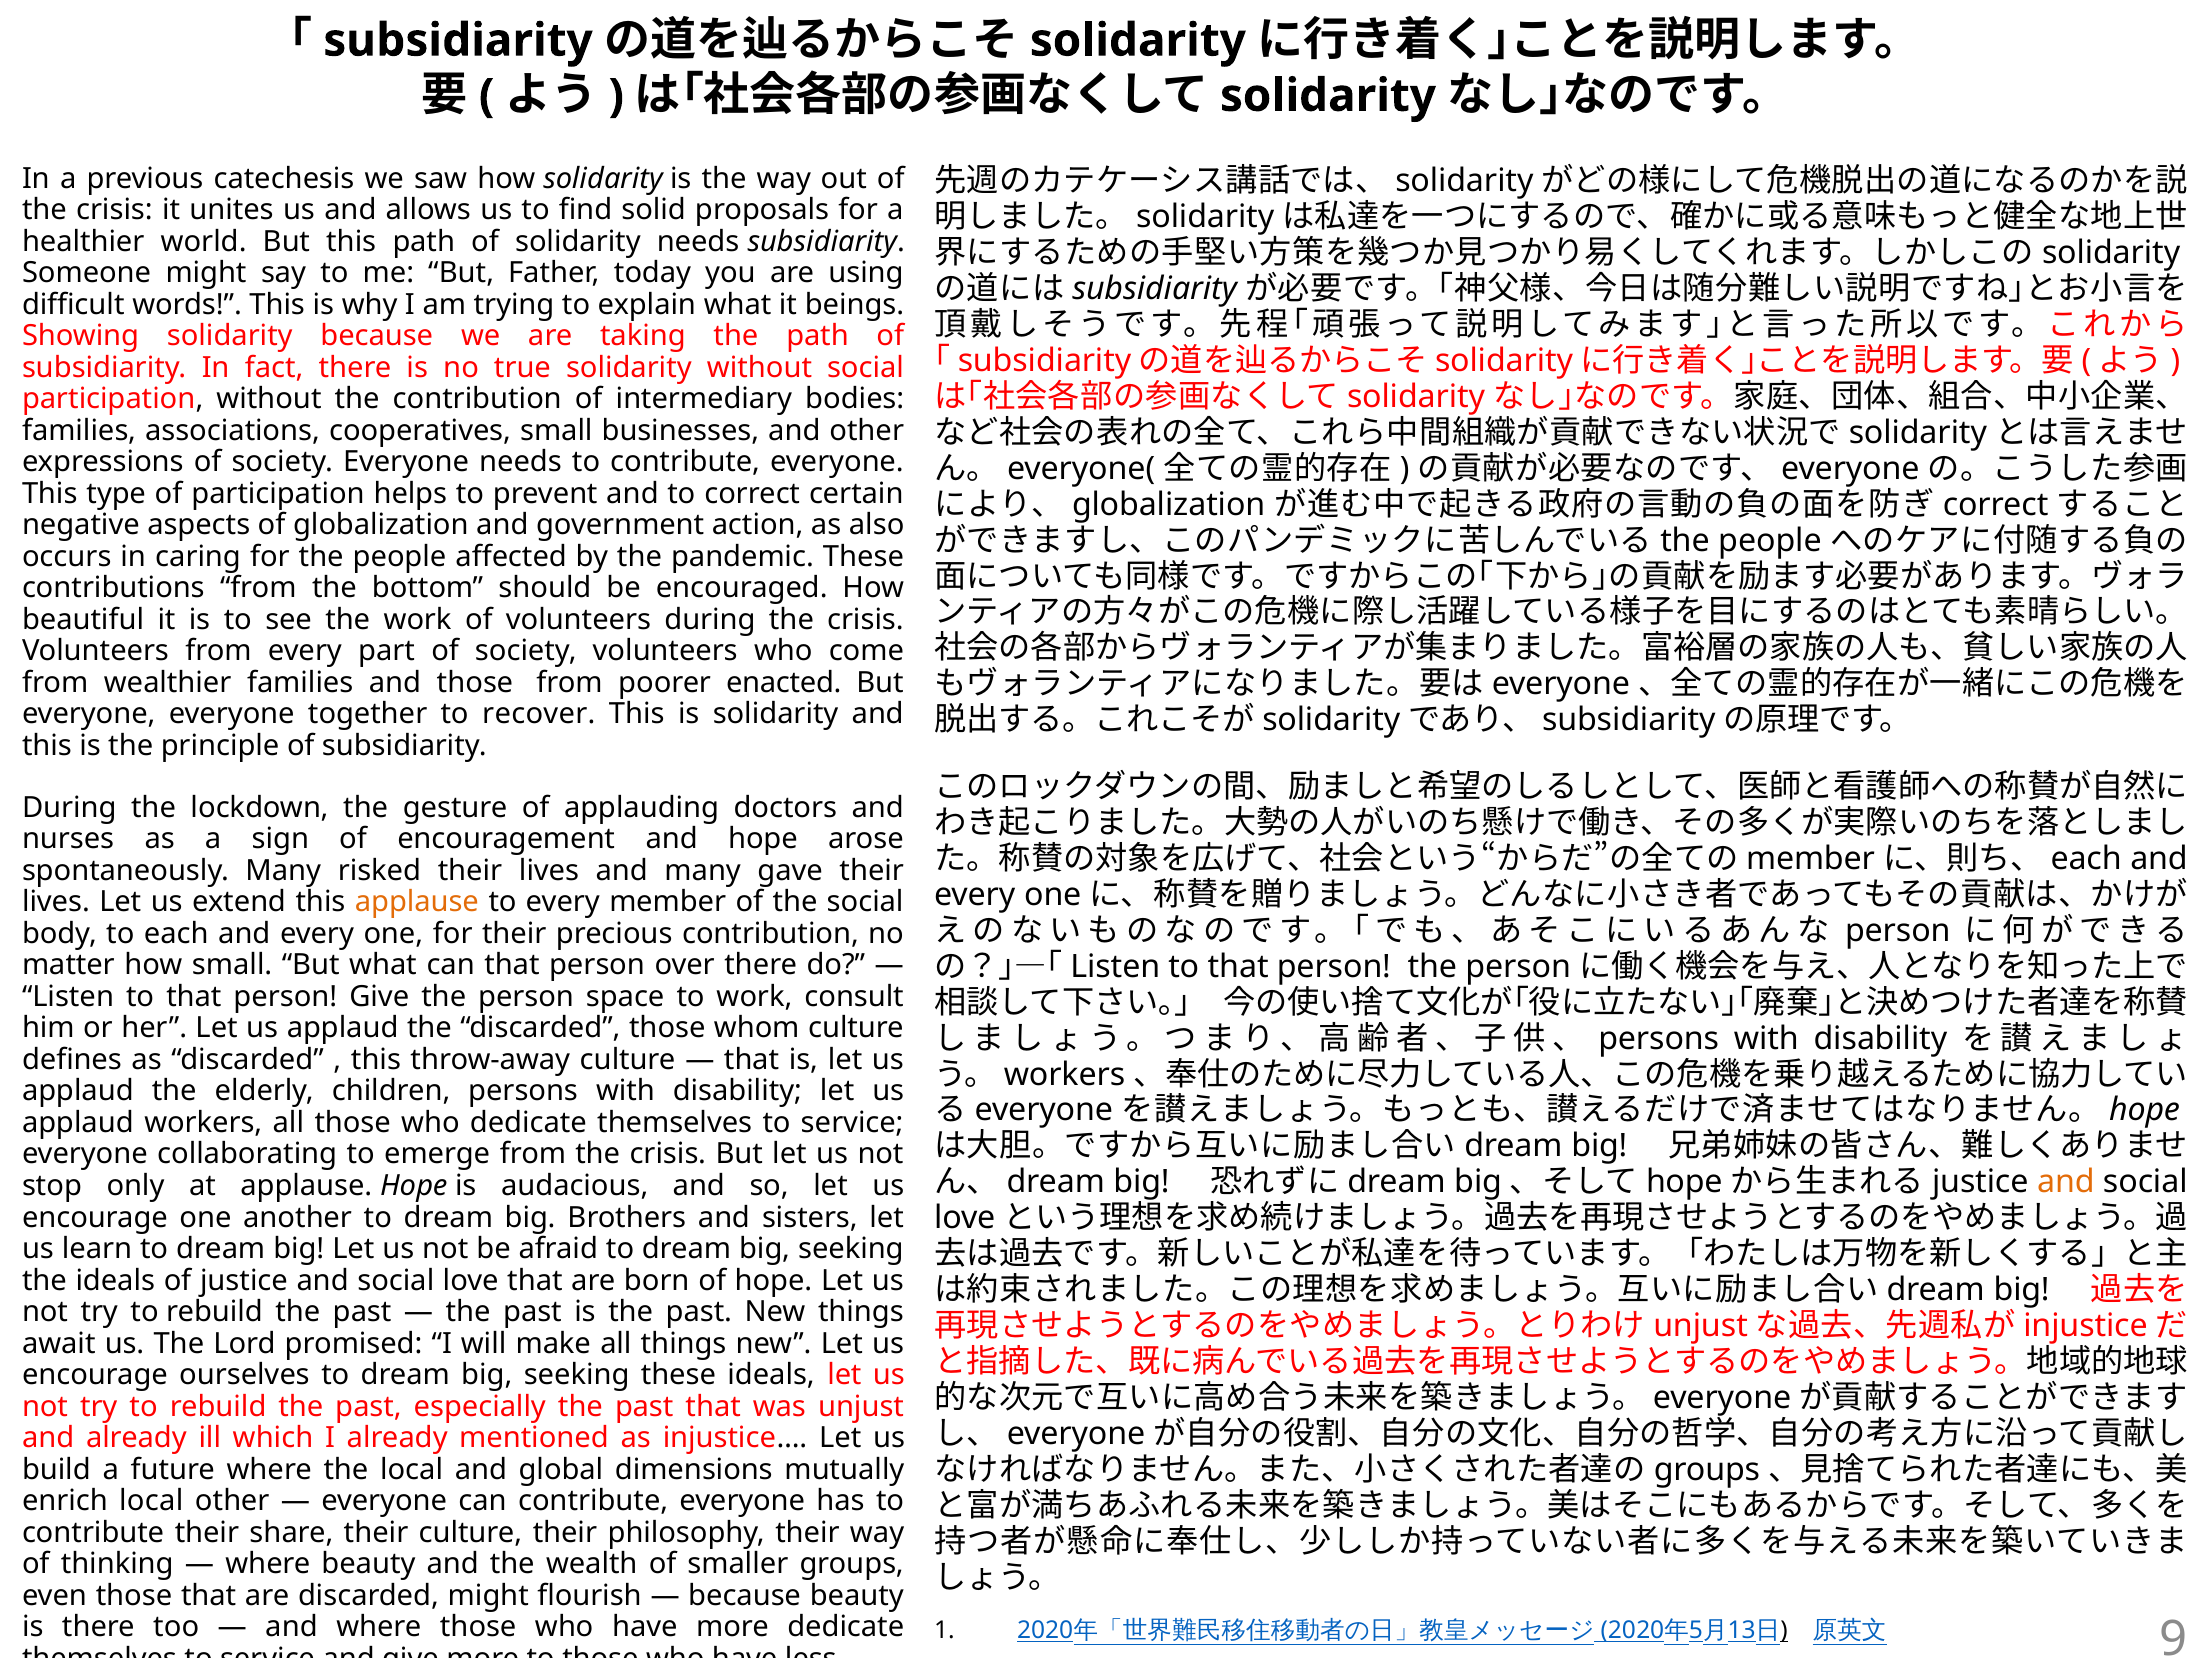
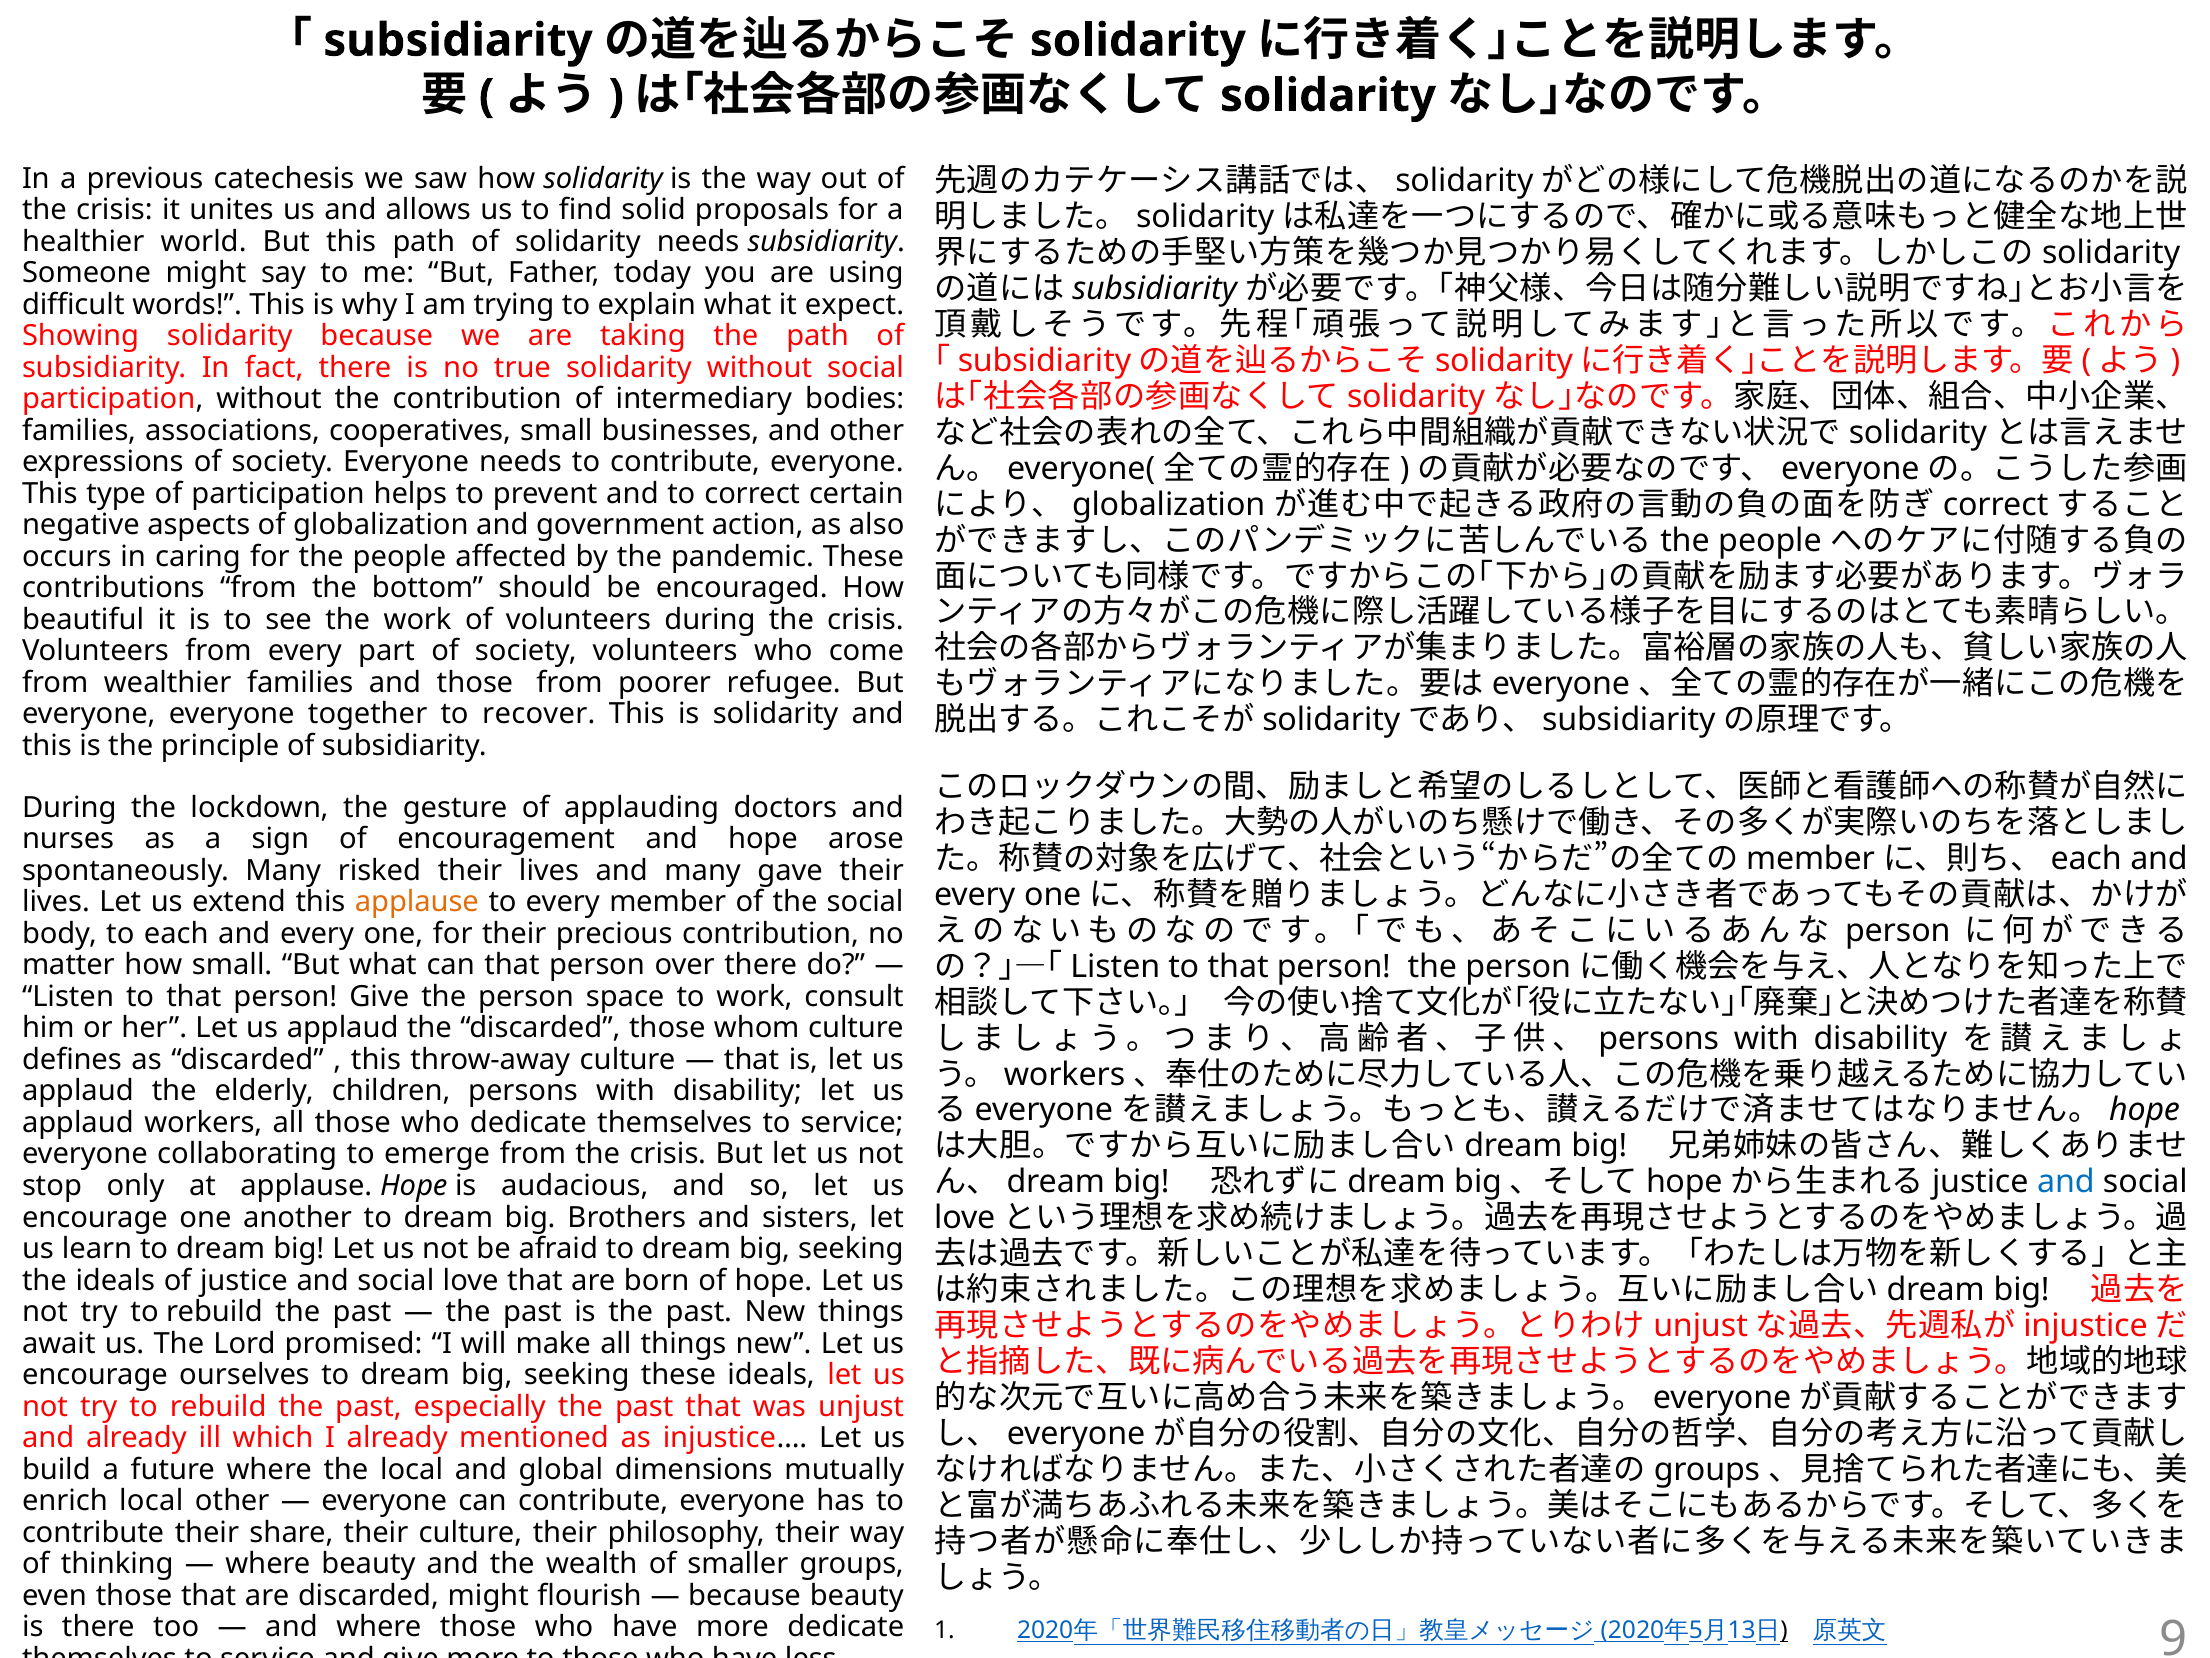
beings: beings -> expect
enacted: enacted -> refugee
and at (2066, 1182) colour: orange -> blue
